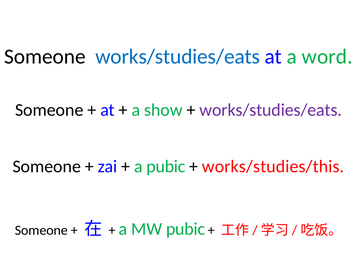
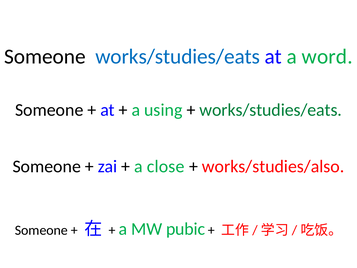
show: show -> using
works/studies/eats at (271, 110) colour: purple -> green
a pubic: pubic -> close
works/studies/this: works/studies/this -> works/studies/also
